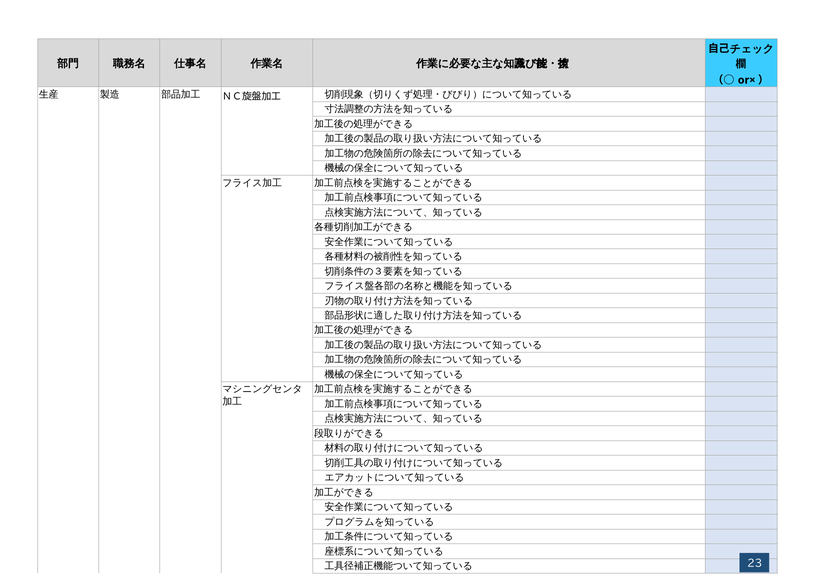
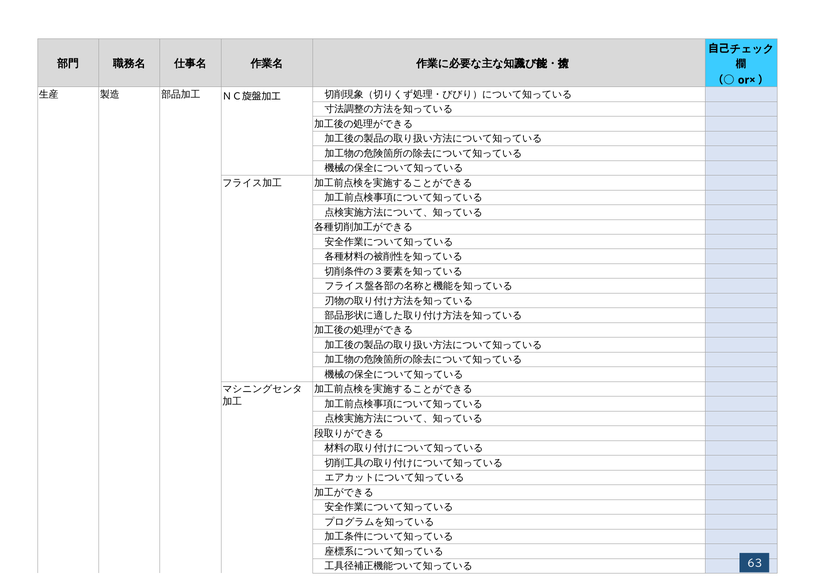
23: 23 -> 63
